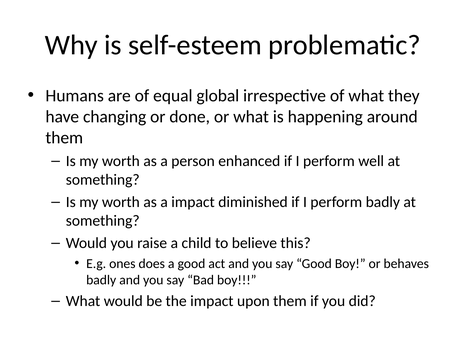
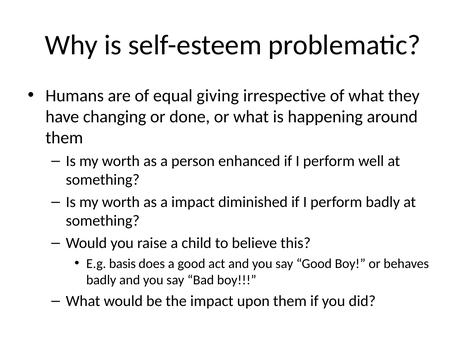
global: global -> giving
ones: ones -> basis
